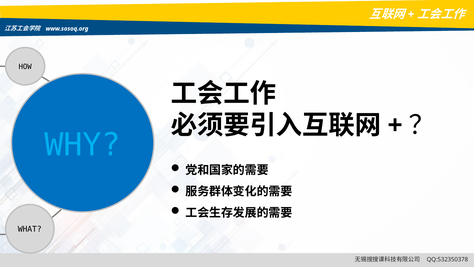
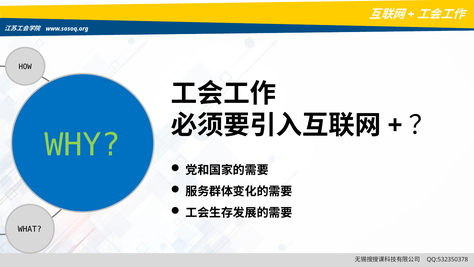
WHY colour: light blue -> light green
